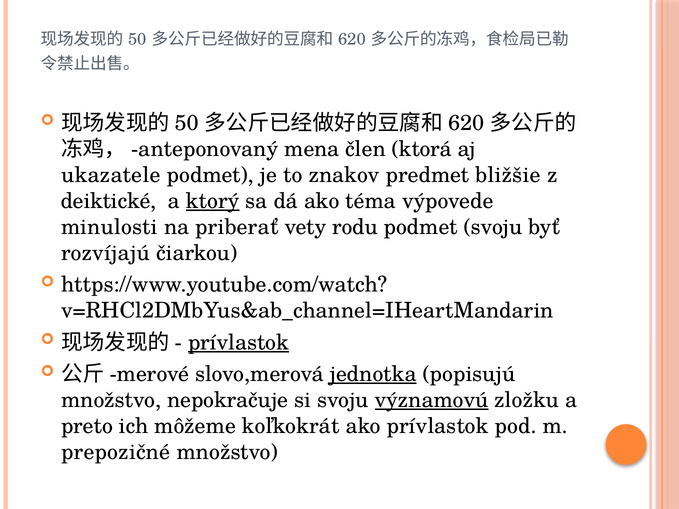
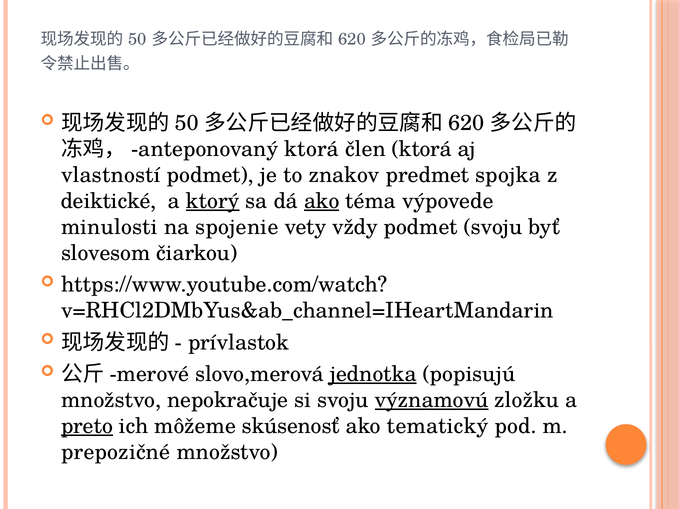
mena at (312, 149): mena -> ktorá
ukazatele: ukazatele -> vlastností
bližšie: bližšie -> spojka
ako at (322, 201) underline: none -> present
priberať: priberať -> spojenie
rodu: rodu -> vždy
rozvíjajú: rozvíjajú -> slovesom
prívlastok at (239, 343) underline: present -> none
preto underline: none -> present
koľkokrát: koľkokrát -> skúsenosť
ako prívlastok: prívlastok -> tematický
